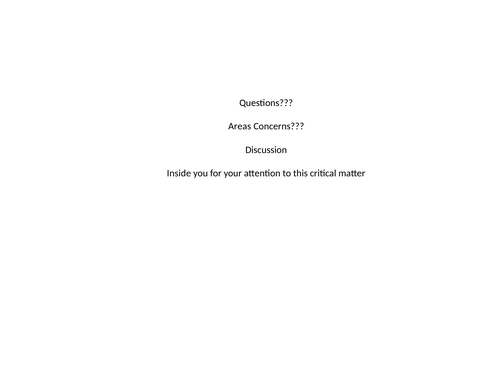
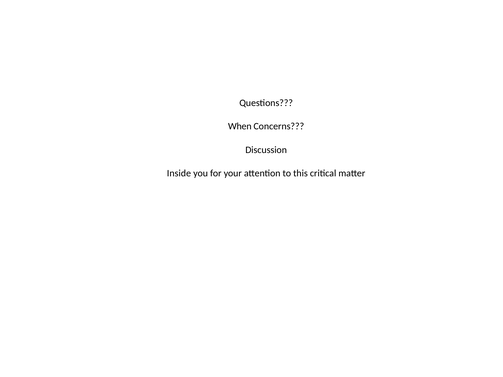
Areas: Areas -> When
